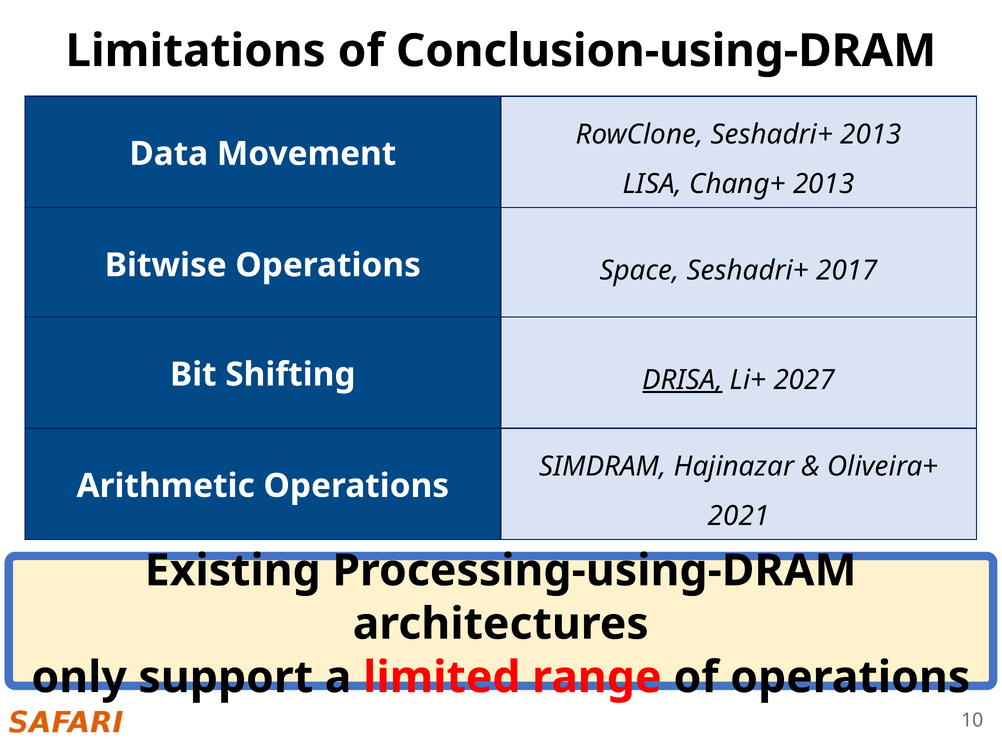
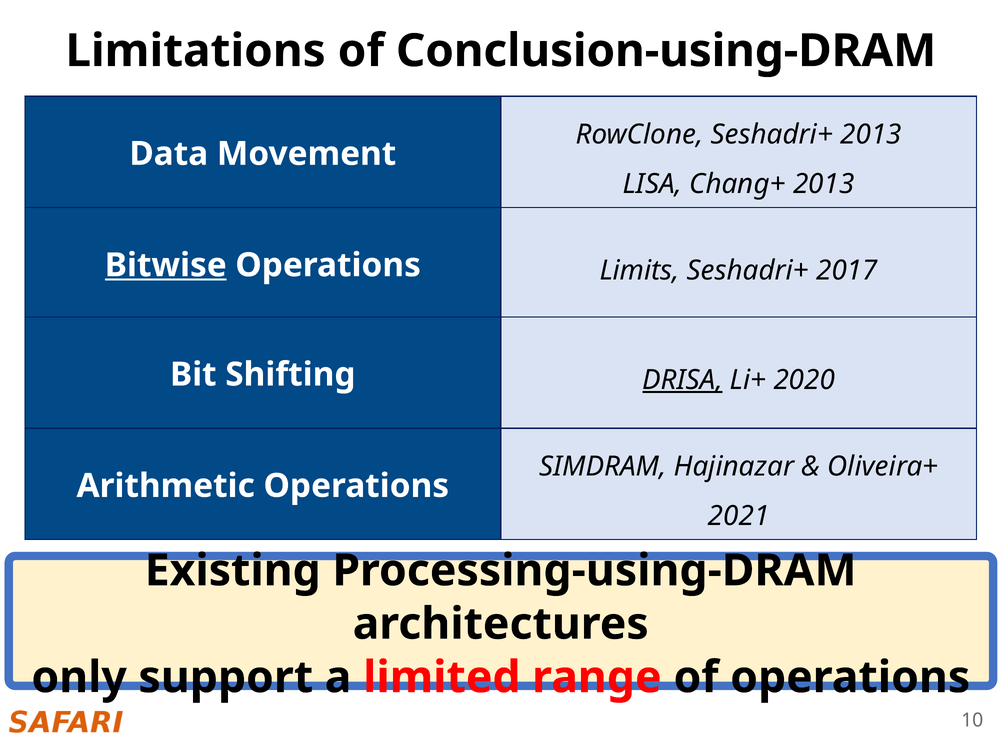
Bitwise underline: none -> present
Space: Space -> Limits
2027: 2027 -> 2020
